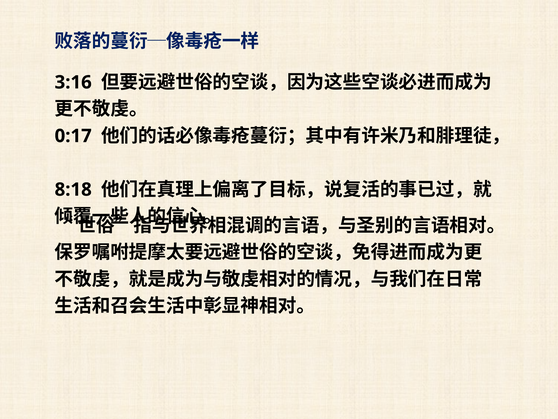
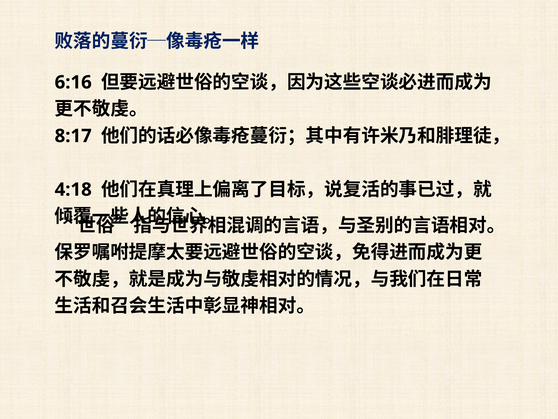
3:16: 3:16 -> 6:16
0:17: 0:17 -> 8:17
8:18: 8:18 -> 4:18
